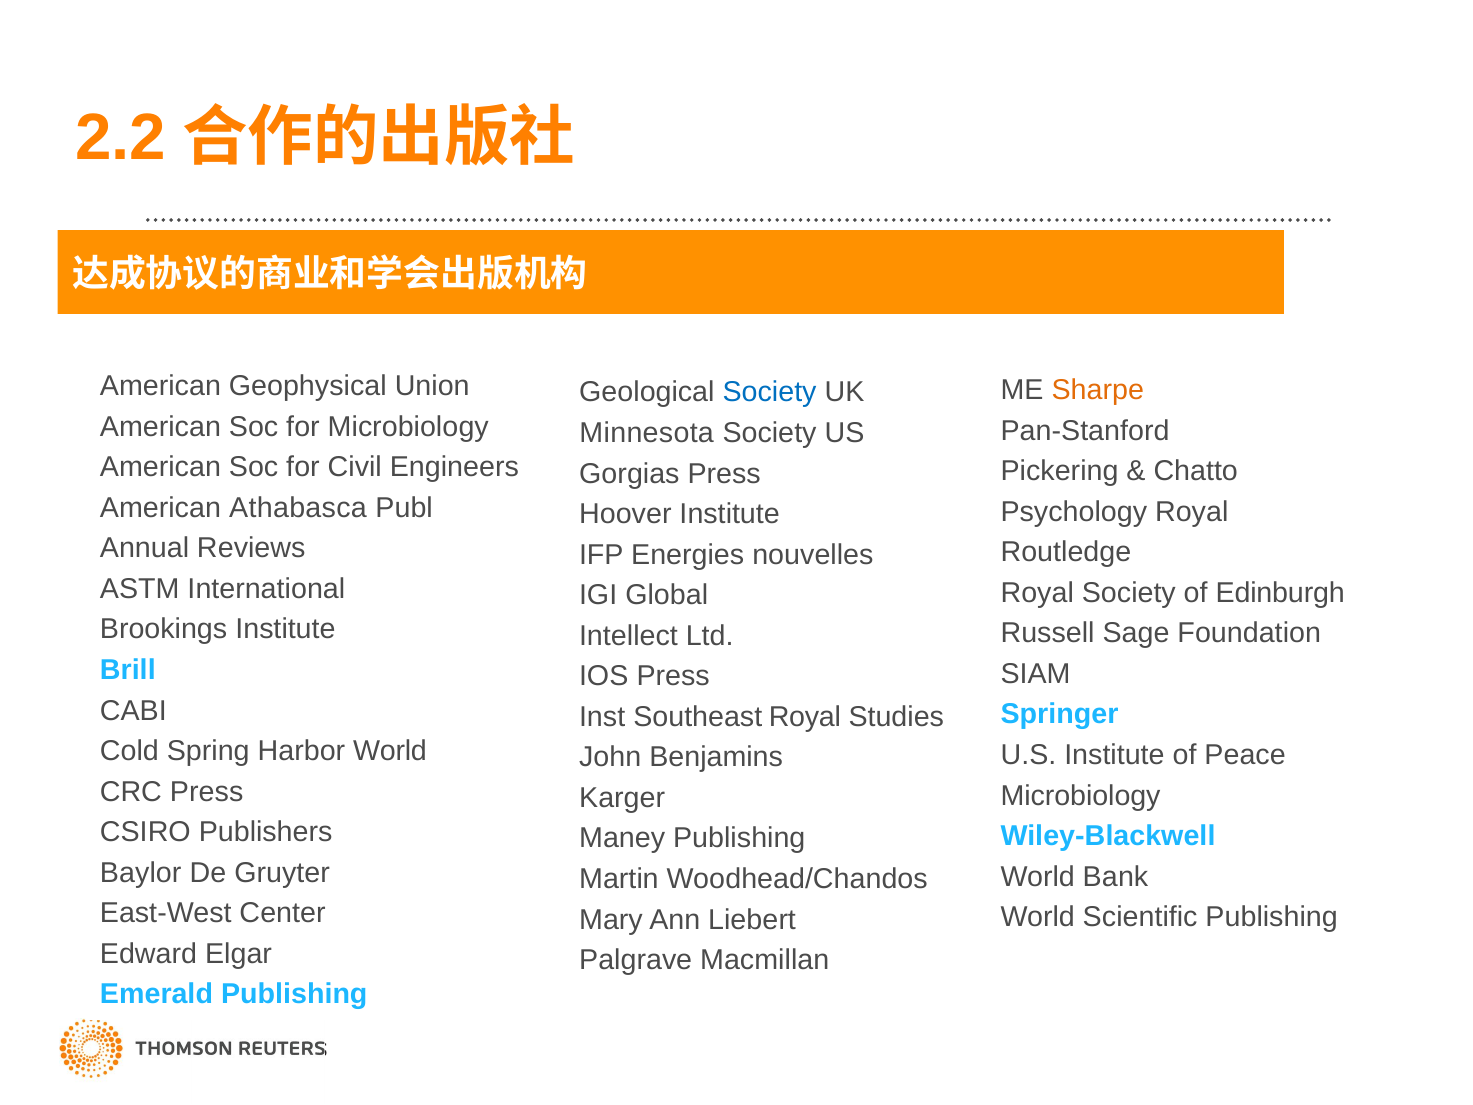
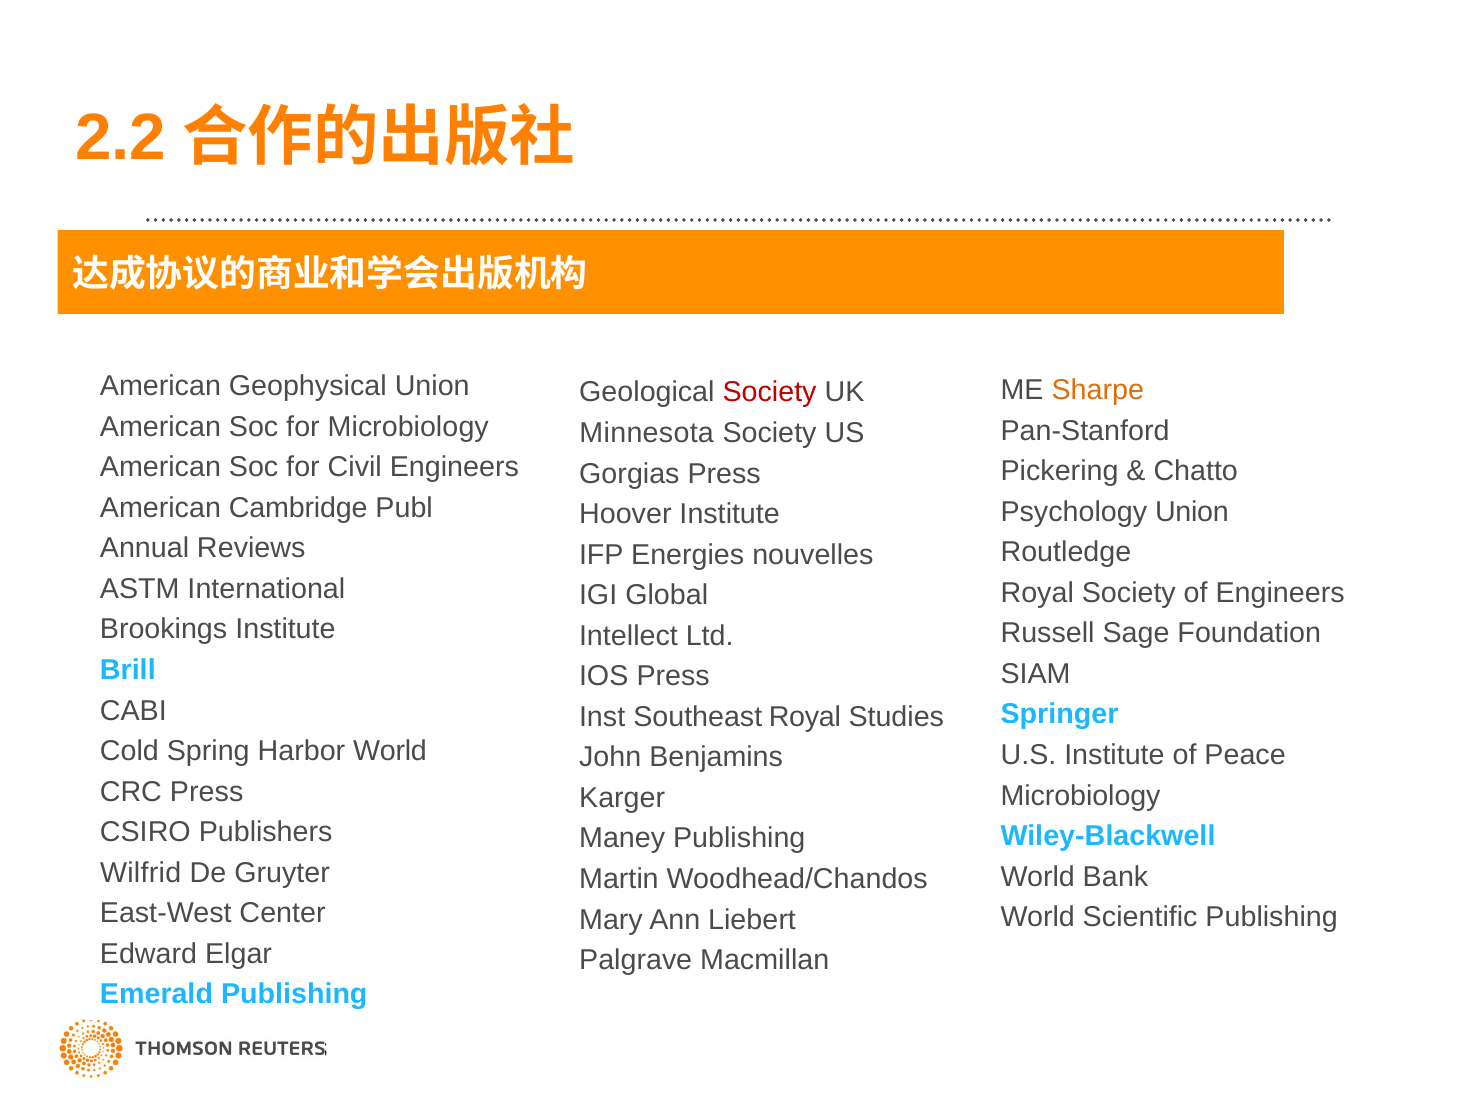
Society at (770, 392) colour: blue -> red
Athabasca: Athabasca -> Cambridge
Psychology Royal: Royal -> Union
of Edinburgh: Edinburgh -> Engineers
Baylor: Baylor -> Wilfrid
